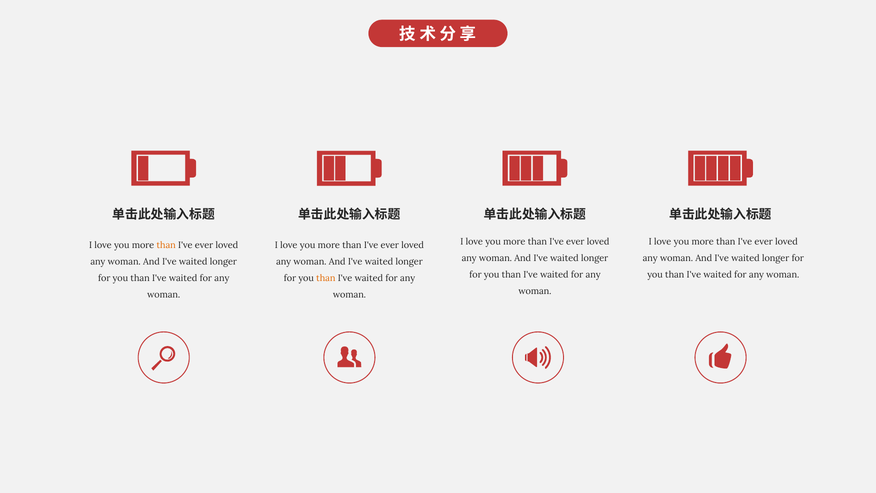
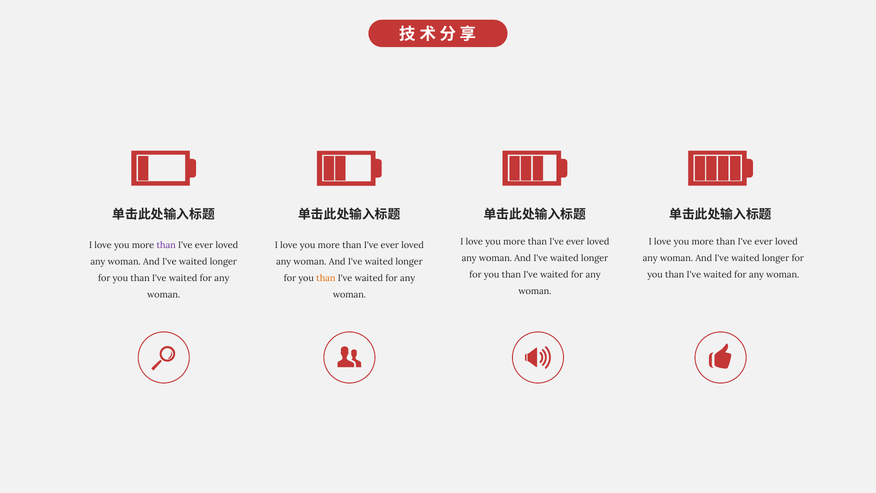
than at (166, 245) colour: orange -> purple
